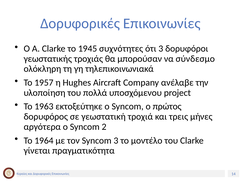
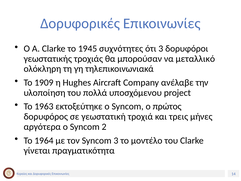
σύνδεσμο: σύνδεσμο -> μεταλλικό
1957: 1957 -> 1909
